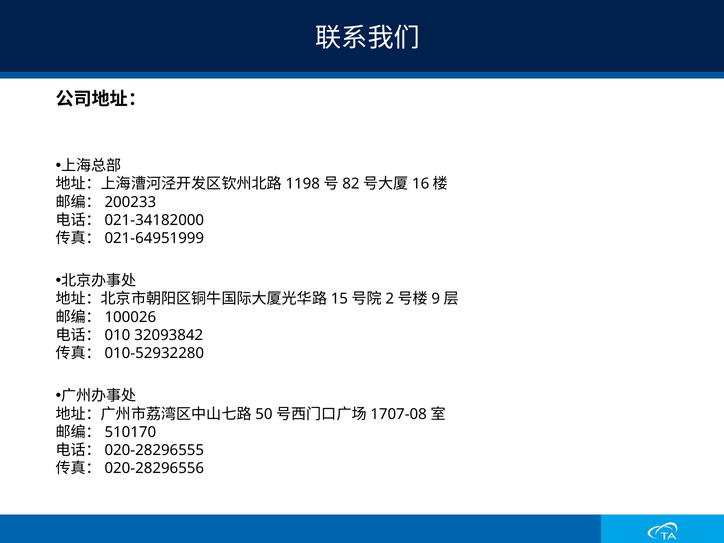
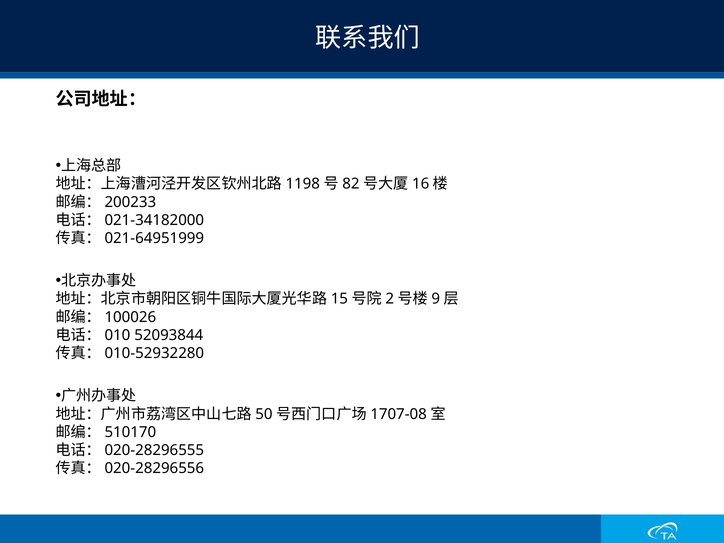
32093842: 32093842 -> 52093844
